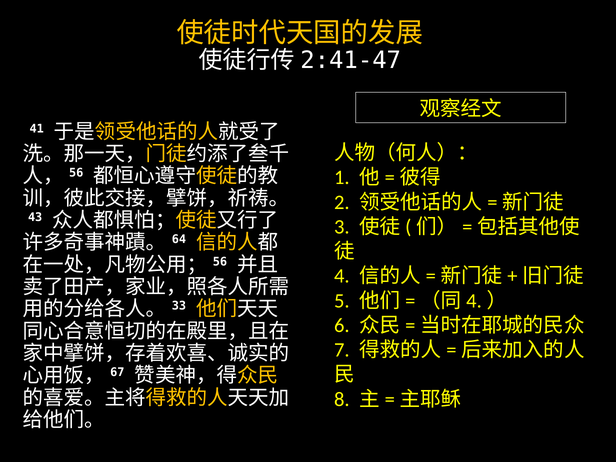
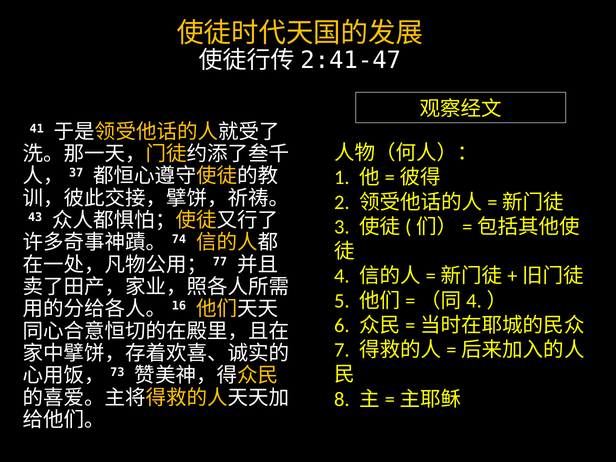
56 at (76, 173): 56 -> 37
64: 64 -> 74
56 at (220, 262): 56 -> 77
33: 33 -> 16
67: 67 -> 73
